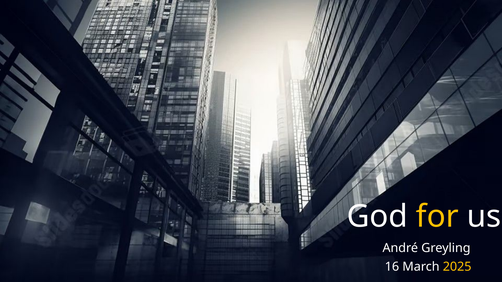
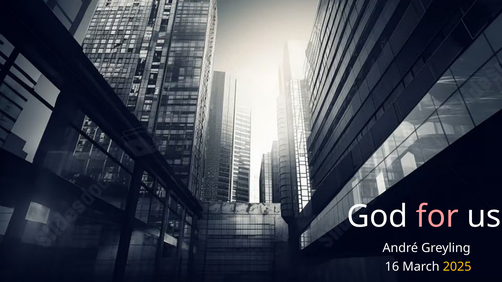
for colour: yellow -> pink
